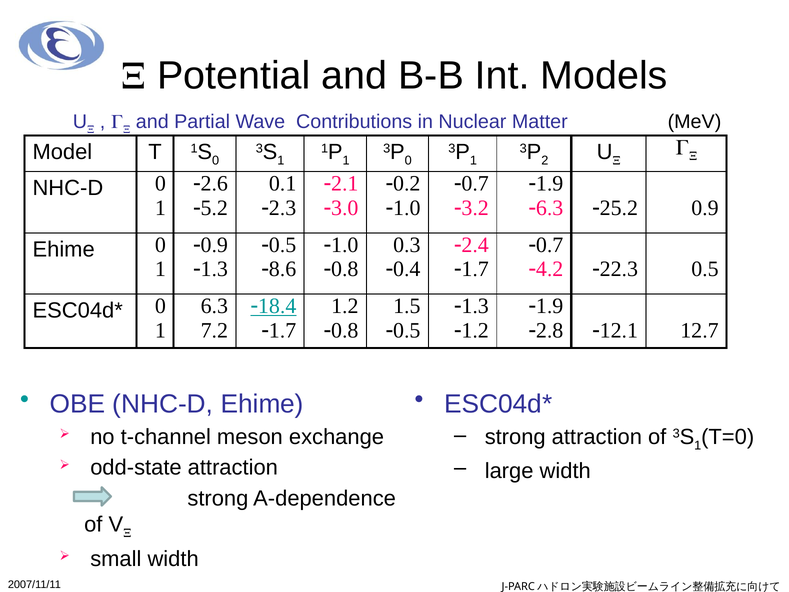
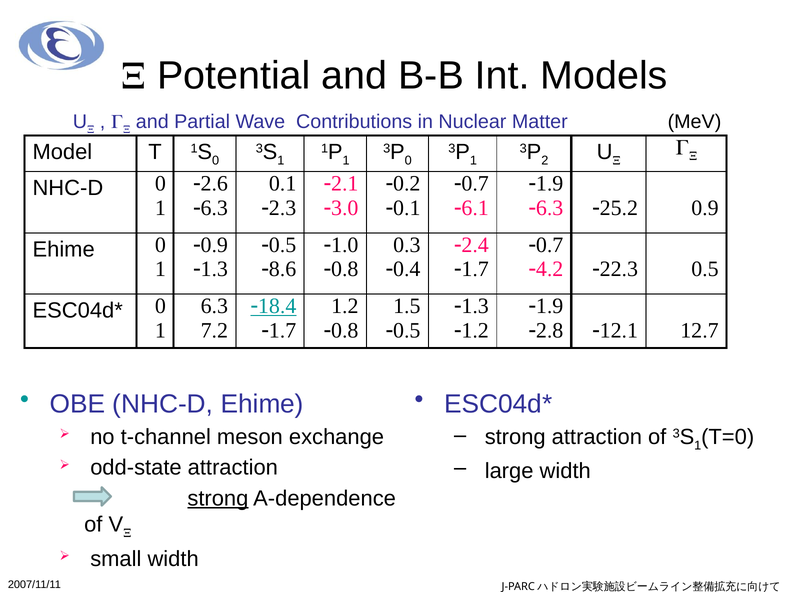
-5.2 at (211, 208): -5.2 -> -6.3
-1.0 at (403, 208): -1.0 -> -0.1
-3.2: -3.2 -> -6.1
strong at (218, 498) underline: none -> present
